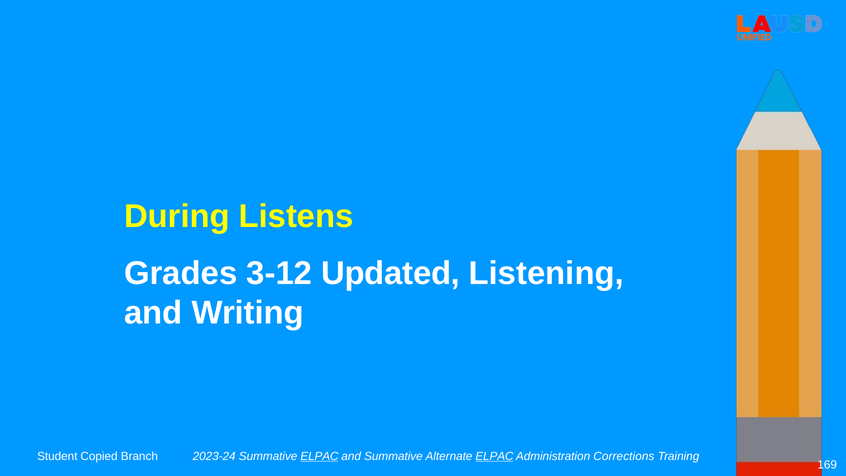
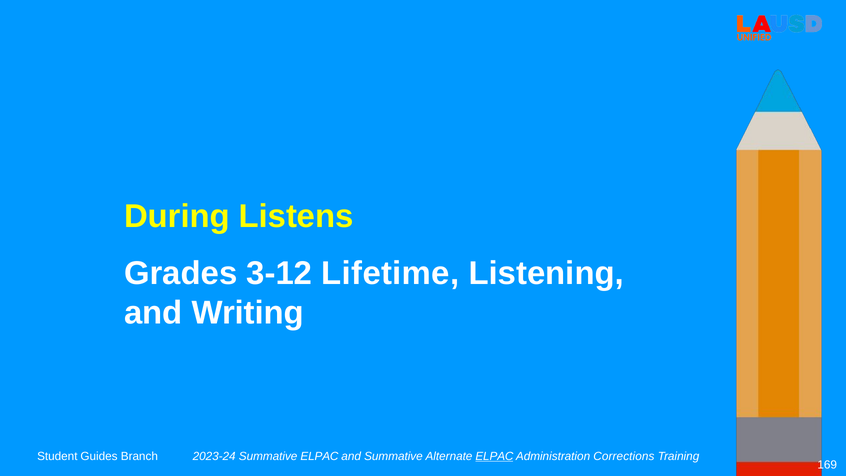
Updated: Updated -> Lifetime
Copied: Copied -> Guides
ELPAC at (319, 456) underline: present -> none
